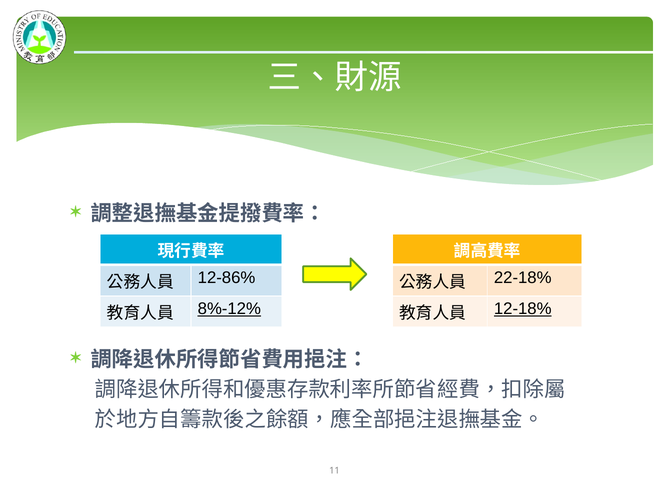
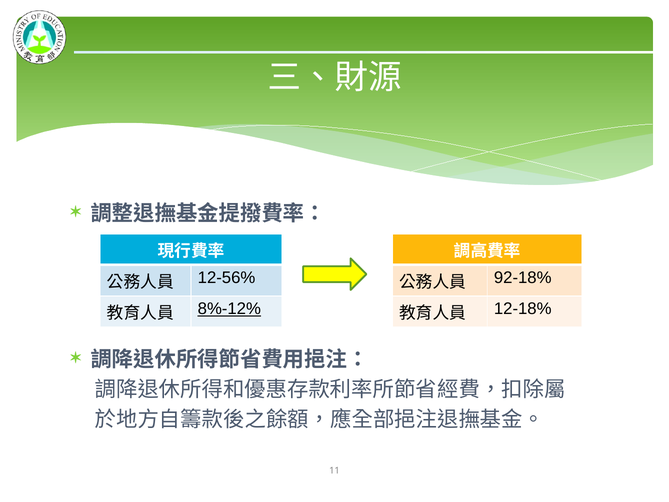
12-86%: 12-86% -> 12-56%
22-18%: 22-18% -> 92-18%
12-18% underline: present -> none
